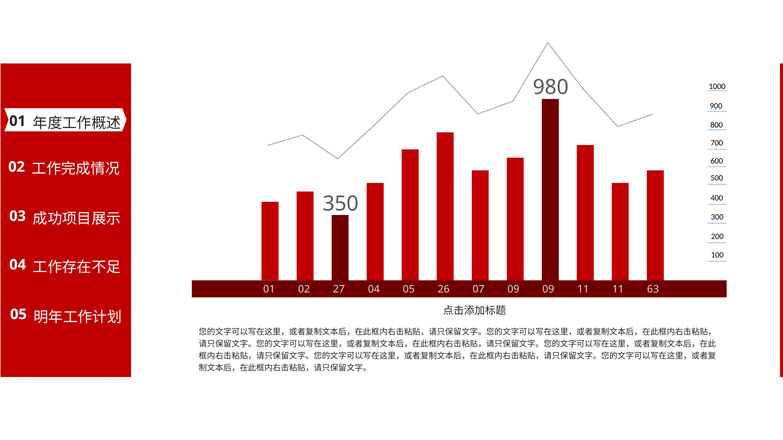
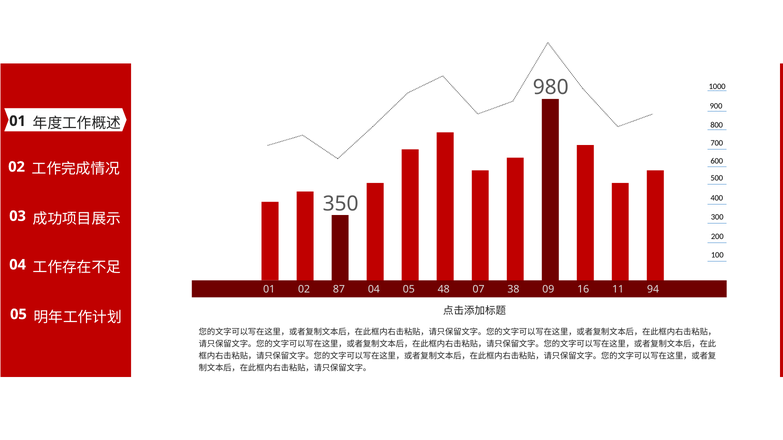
27: 27 -> 87
26: 26 -> 48
07 09: 09 -> 38
09 11: 11 -> 16
63: 63 -> 94
